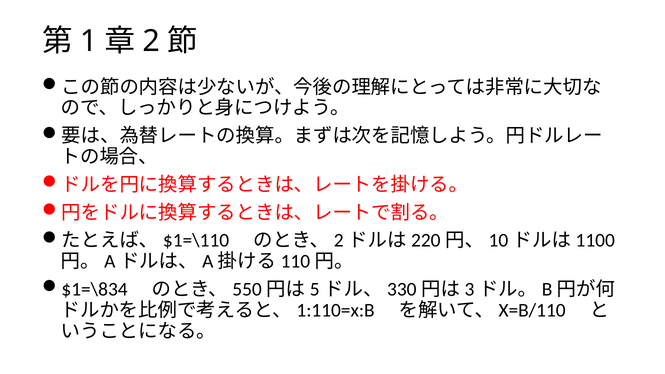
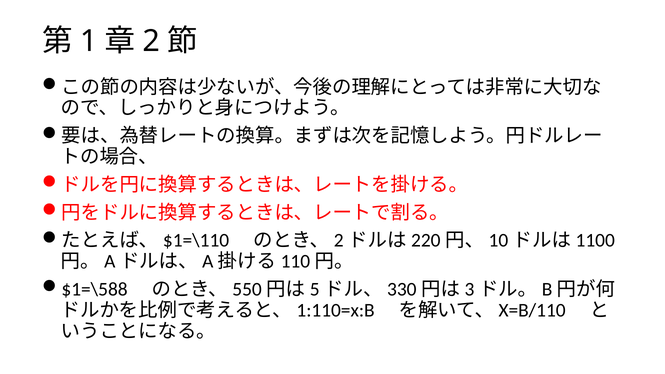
$1=\834: $1=\834 -> $1=\588
